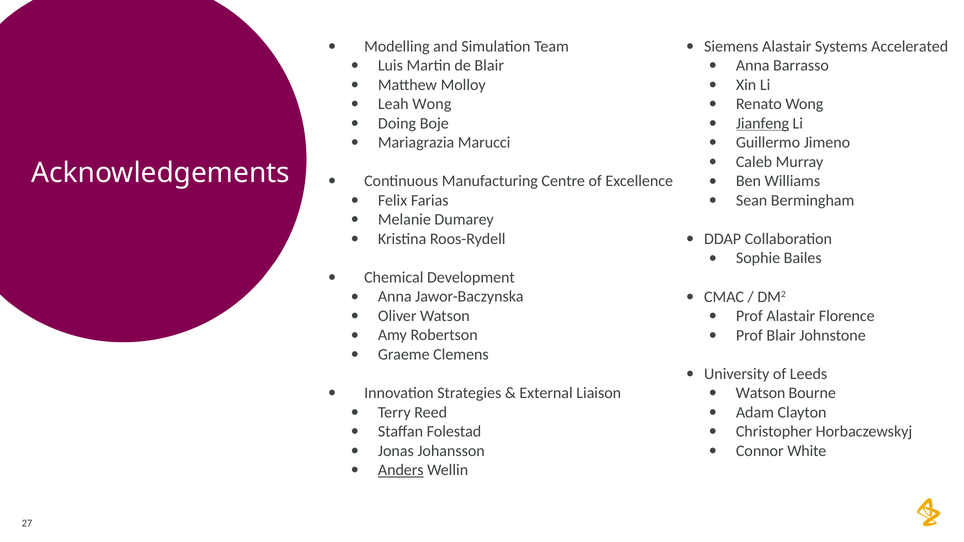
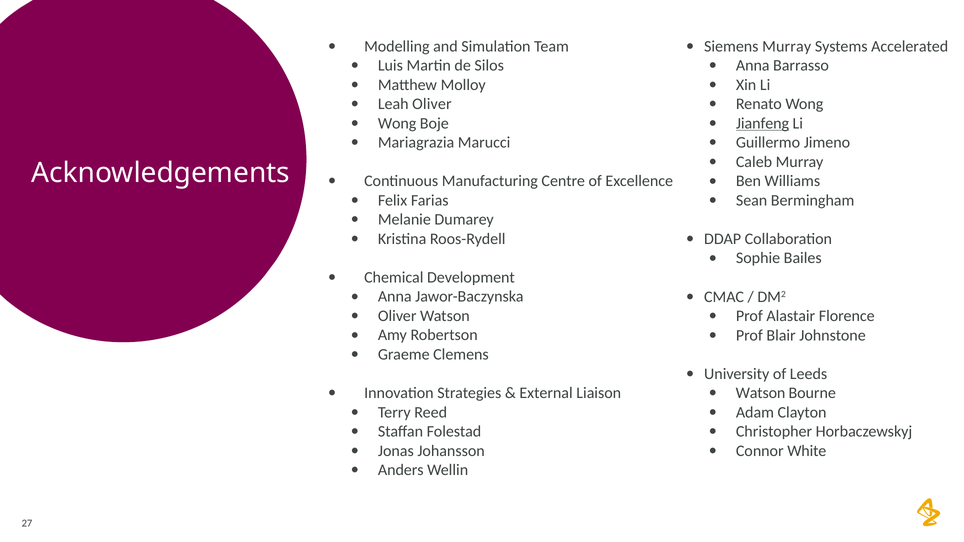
Siemens Alastair: Alastair -> Murray
de Blair: Blair -> Silos
Leah Wong: Wong -> Oliver
Doing at (397, 123): Doing -> Wong
Anders underline: present -> none
